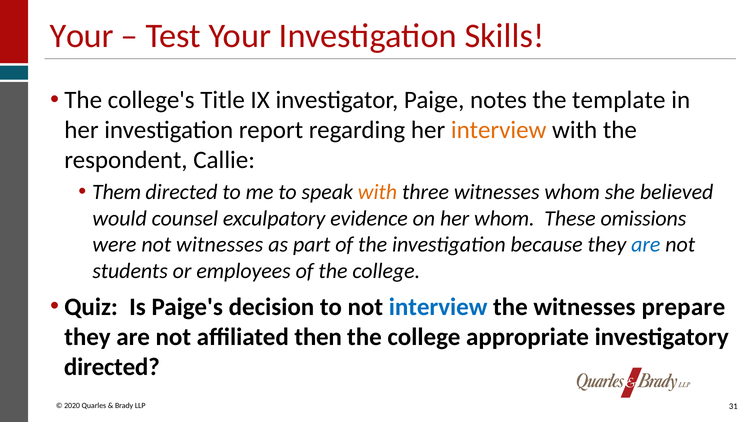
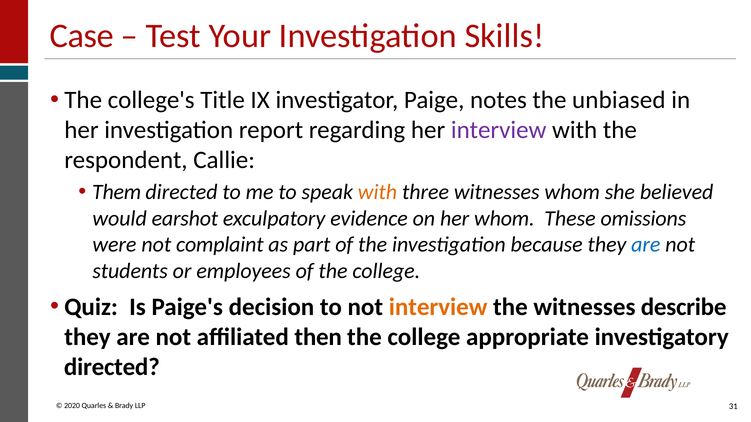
Your at (82, 36): Your -> Case
template: template -> unbiased
interview at (499, 130) colour: orange -> purple
counsel: counsel -> earshot
not witnesses: witnesses -> complaint
interview at (438, 307) colour: blue -> orange
prepare: prepare -> describe
